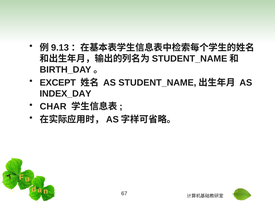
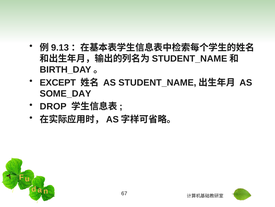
INDEX_DAY: INDEX_DAY -> SOME_DAY
CHAR: CHAR -> DROP
